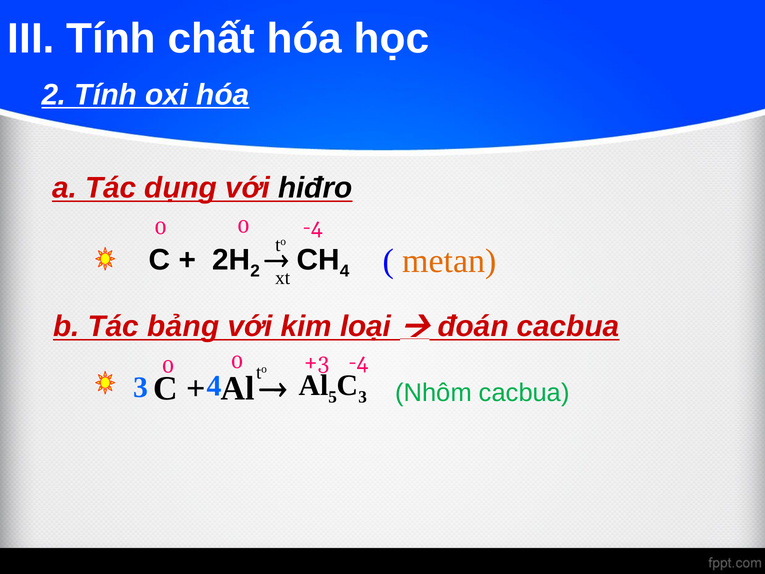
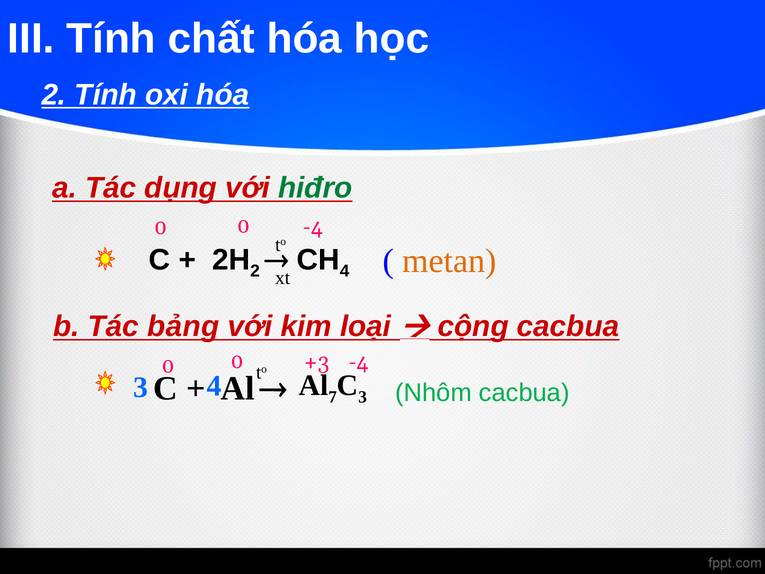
hiđro colour: black -> green
đoán: đoán -> cộng
5: 5 -> 7
